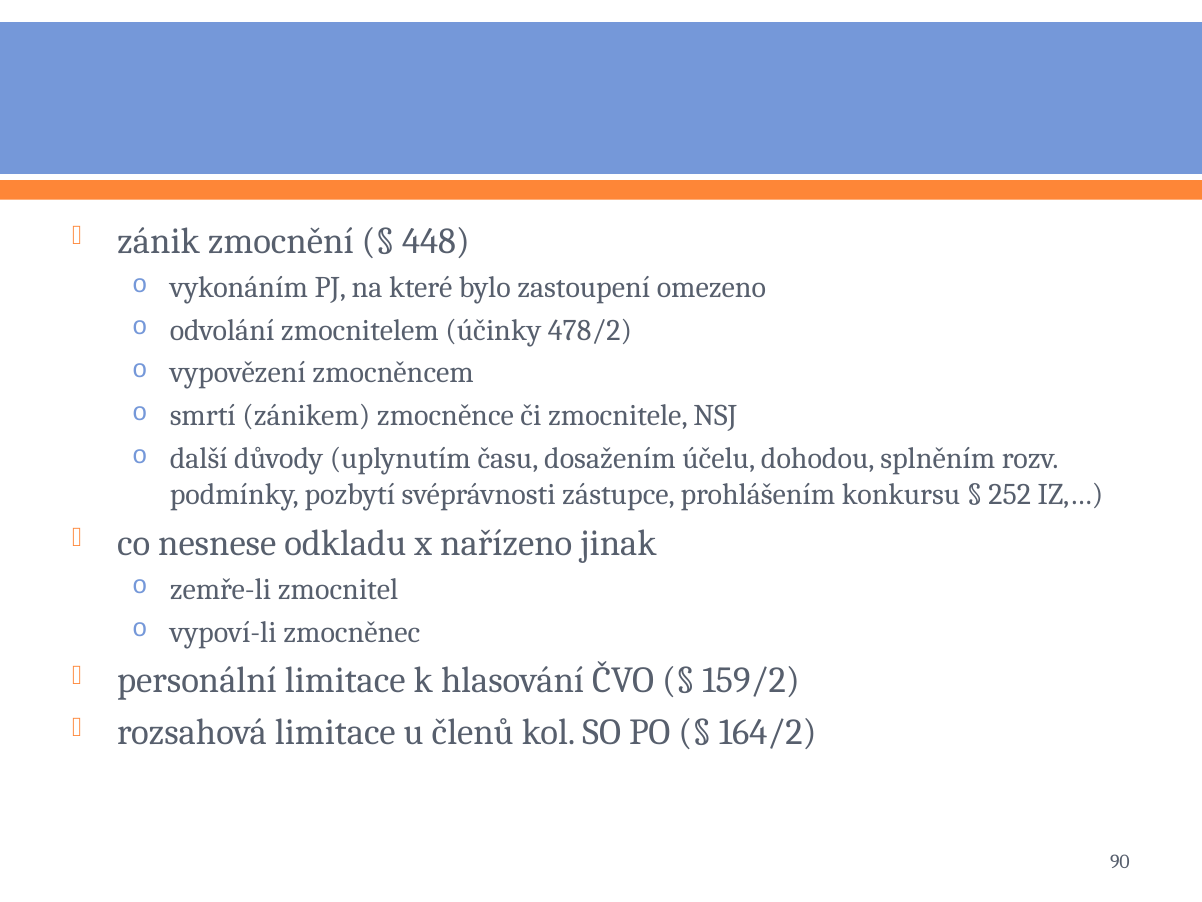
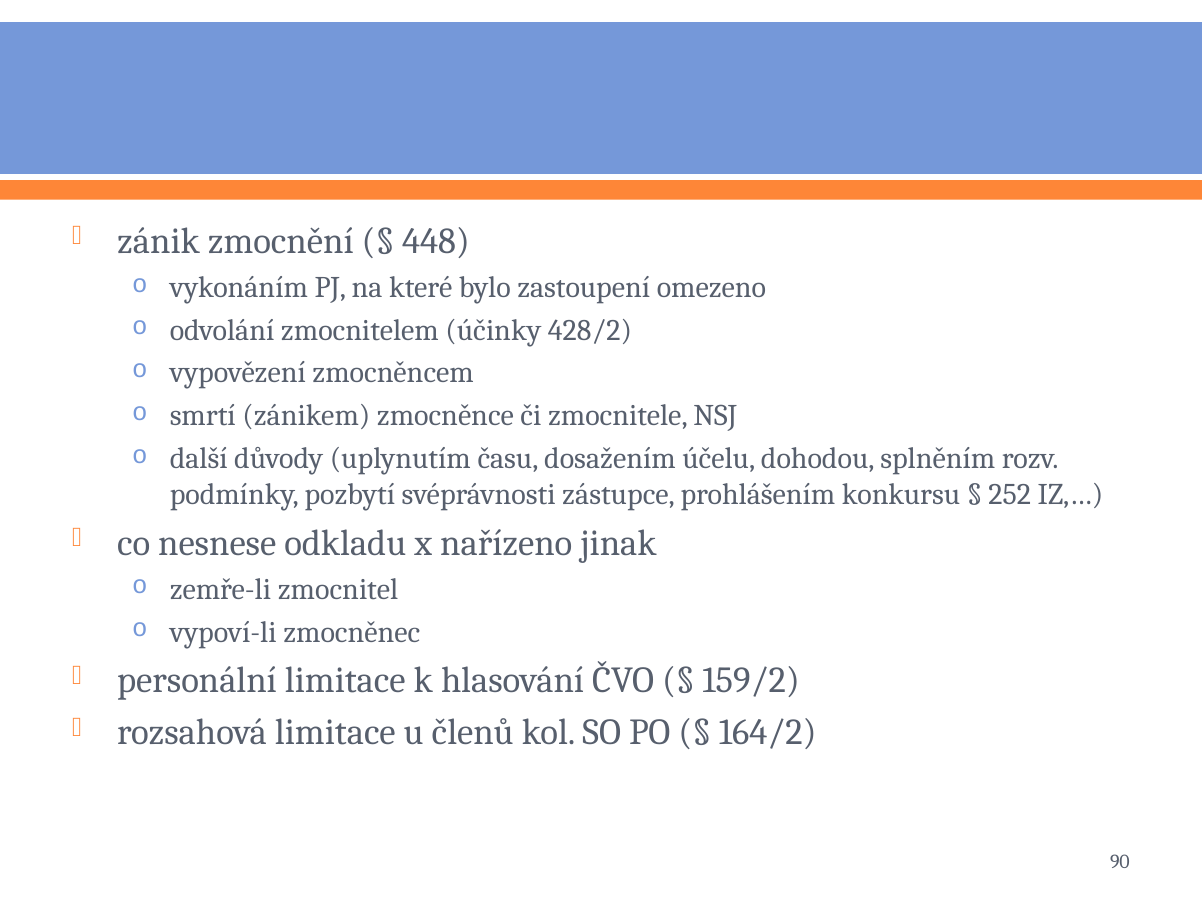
478/2: 478/2 -> 428/2
